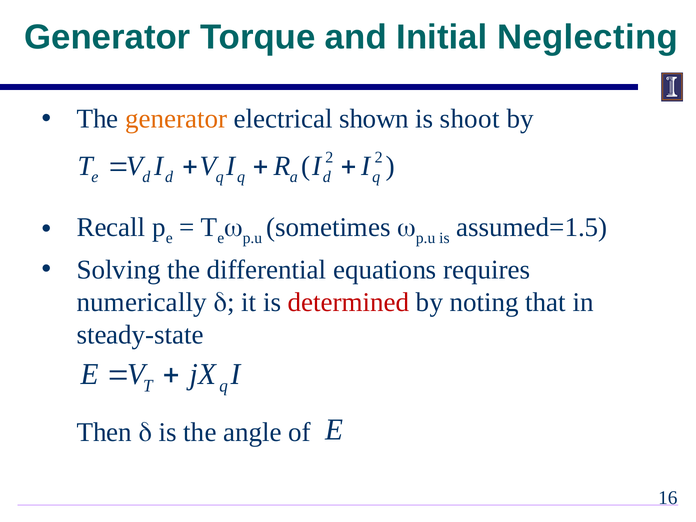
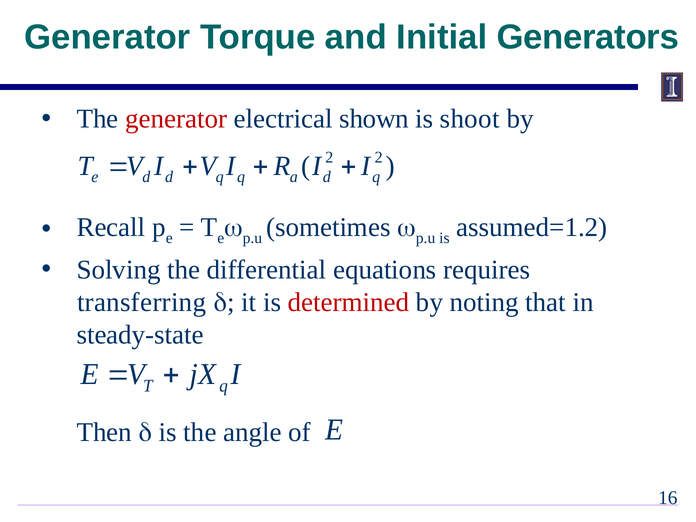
Neglecting: Neglecting -> Generators
generator at (176, 119) colour: orange -> red
assumed=1.5: assumed=1.5 -> assumed=1.2
numerically: numerically -> transferring
